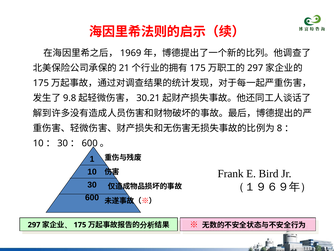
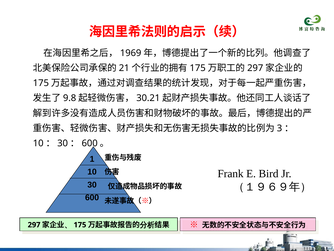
8: 8 -> 3
